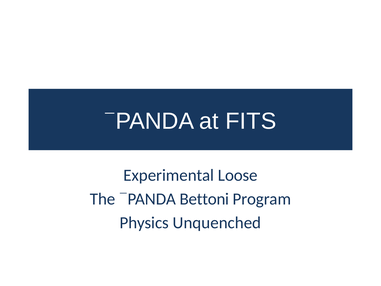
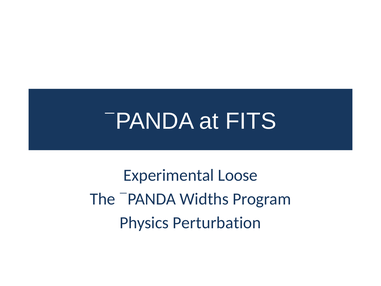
Bettoni: Bettoni -> Widths
Unquenched: Unquenched -> Perturbation
